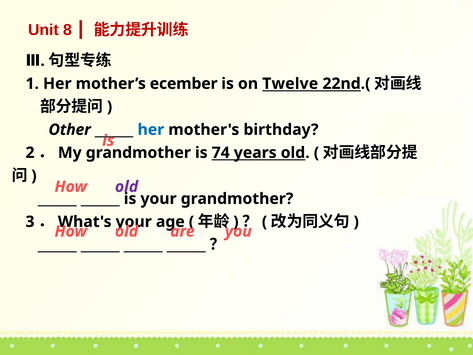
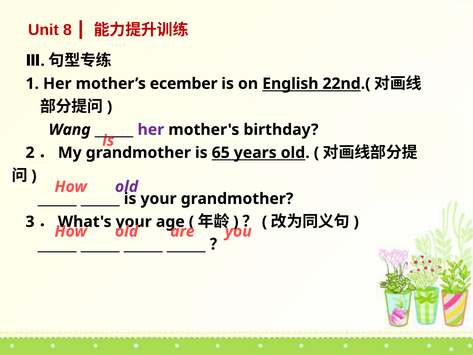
Twelve: Twelve -> English
Other: Other -> Wang
her at (151, 130) colour: blue -> purple
74: 74 -> 65
